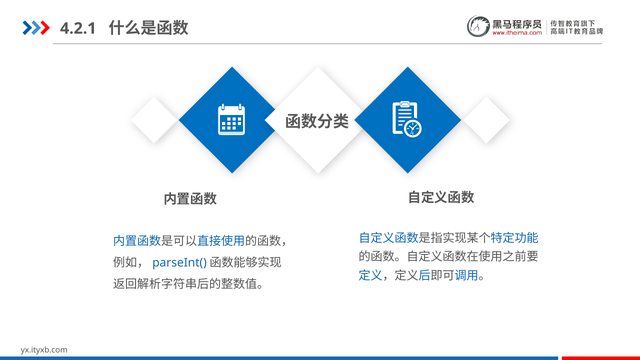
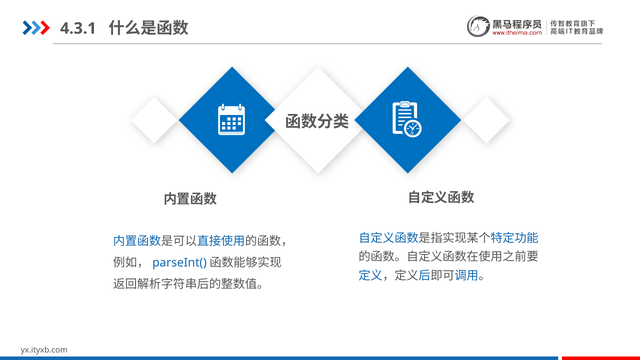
4.2.1: 4.2.1 -> 4.3.1
